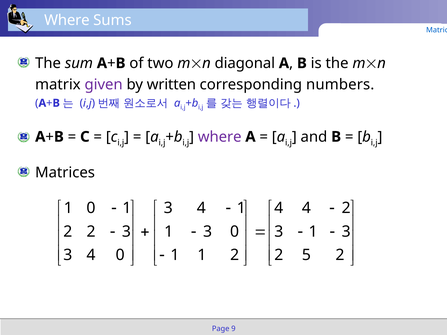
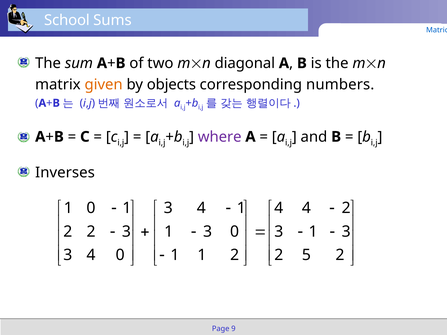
Where at (67, 20): Where -> School
given colour: purple -> orange
written: written -> objects
Matrices at (65, 173): Matrices -> Inverses
